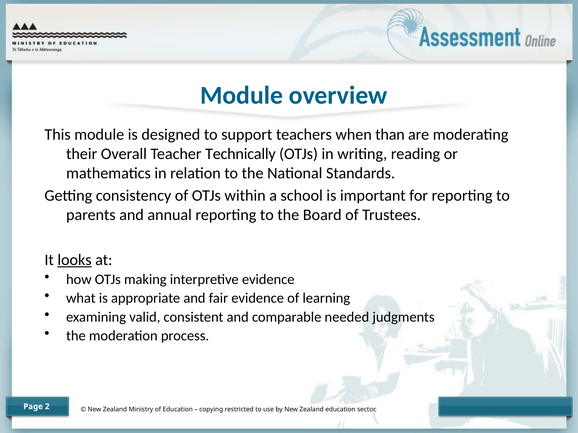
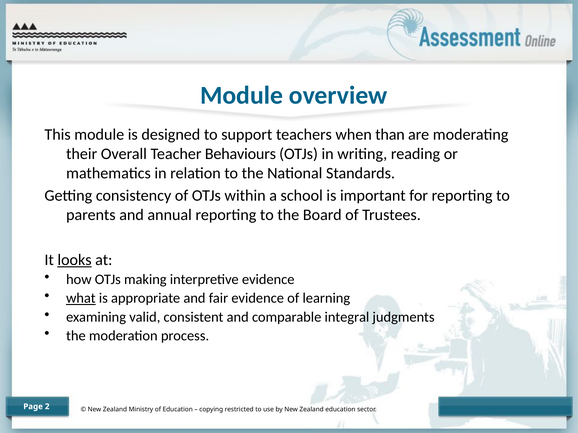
Technically: Technically -> Behaviours
what underline: none -> present
needed: needed -> integral
